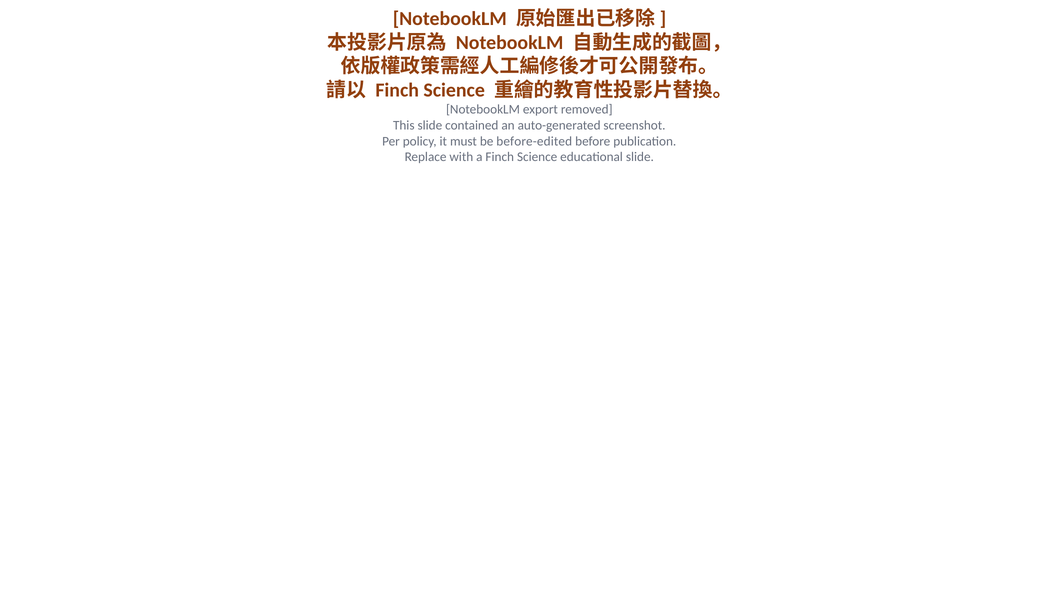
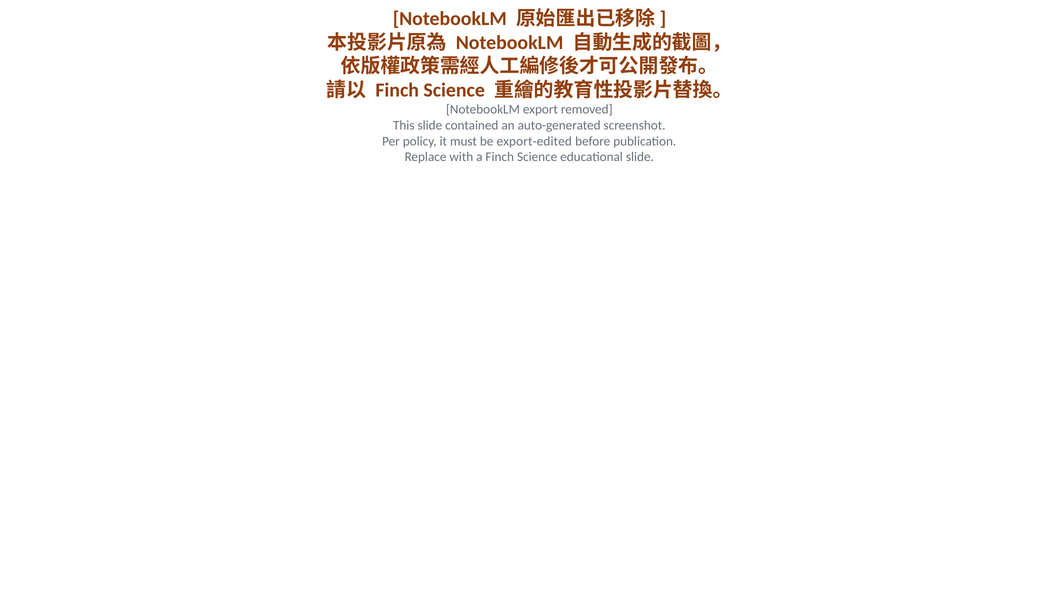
before-edited: before-edited -> export-edited
